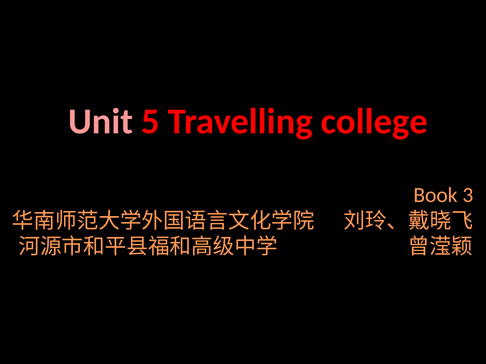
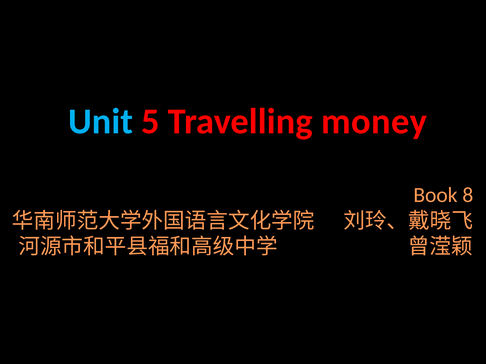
Unit colour: pink -> light blue
college: college -> money
3: 3 -> 8
